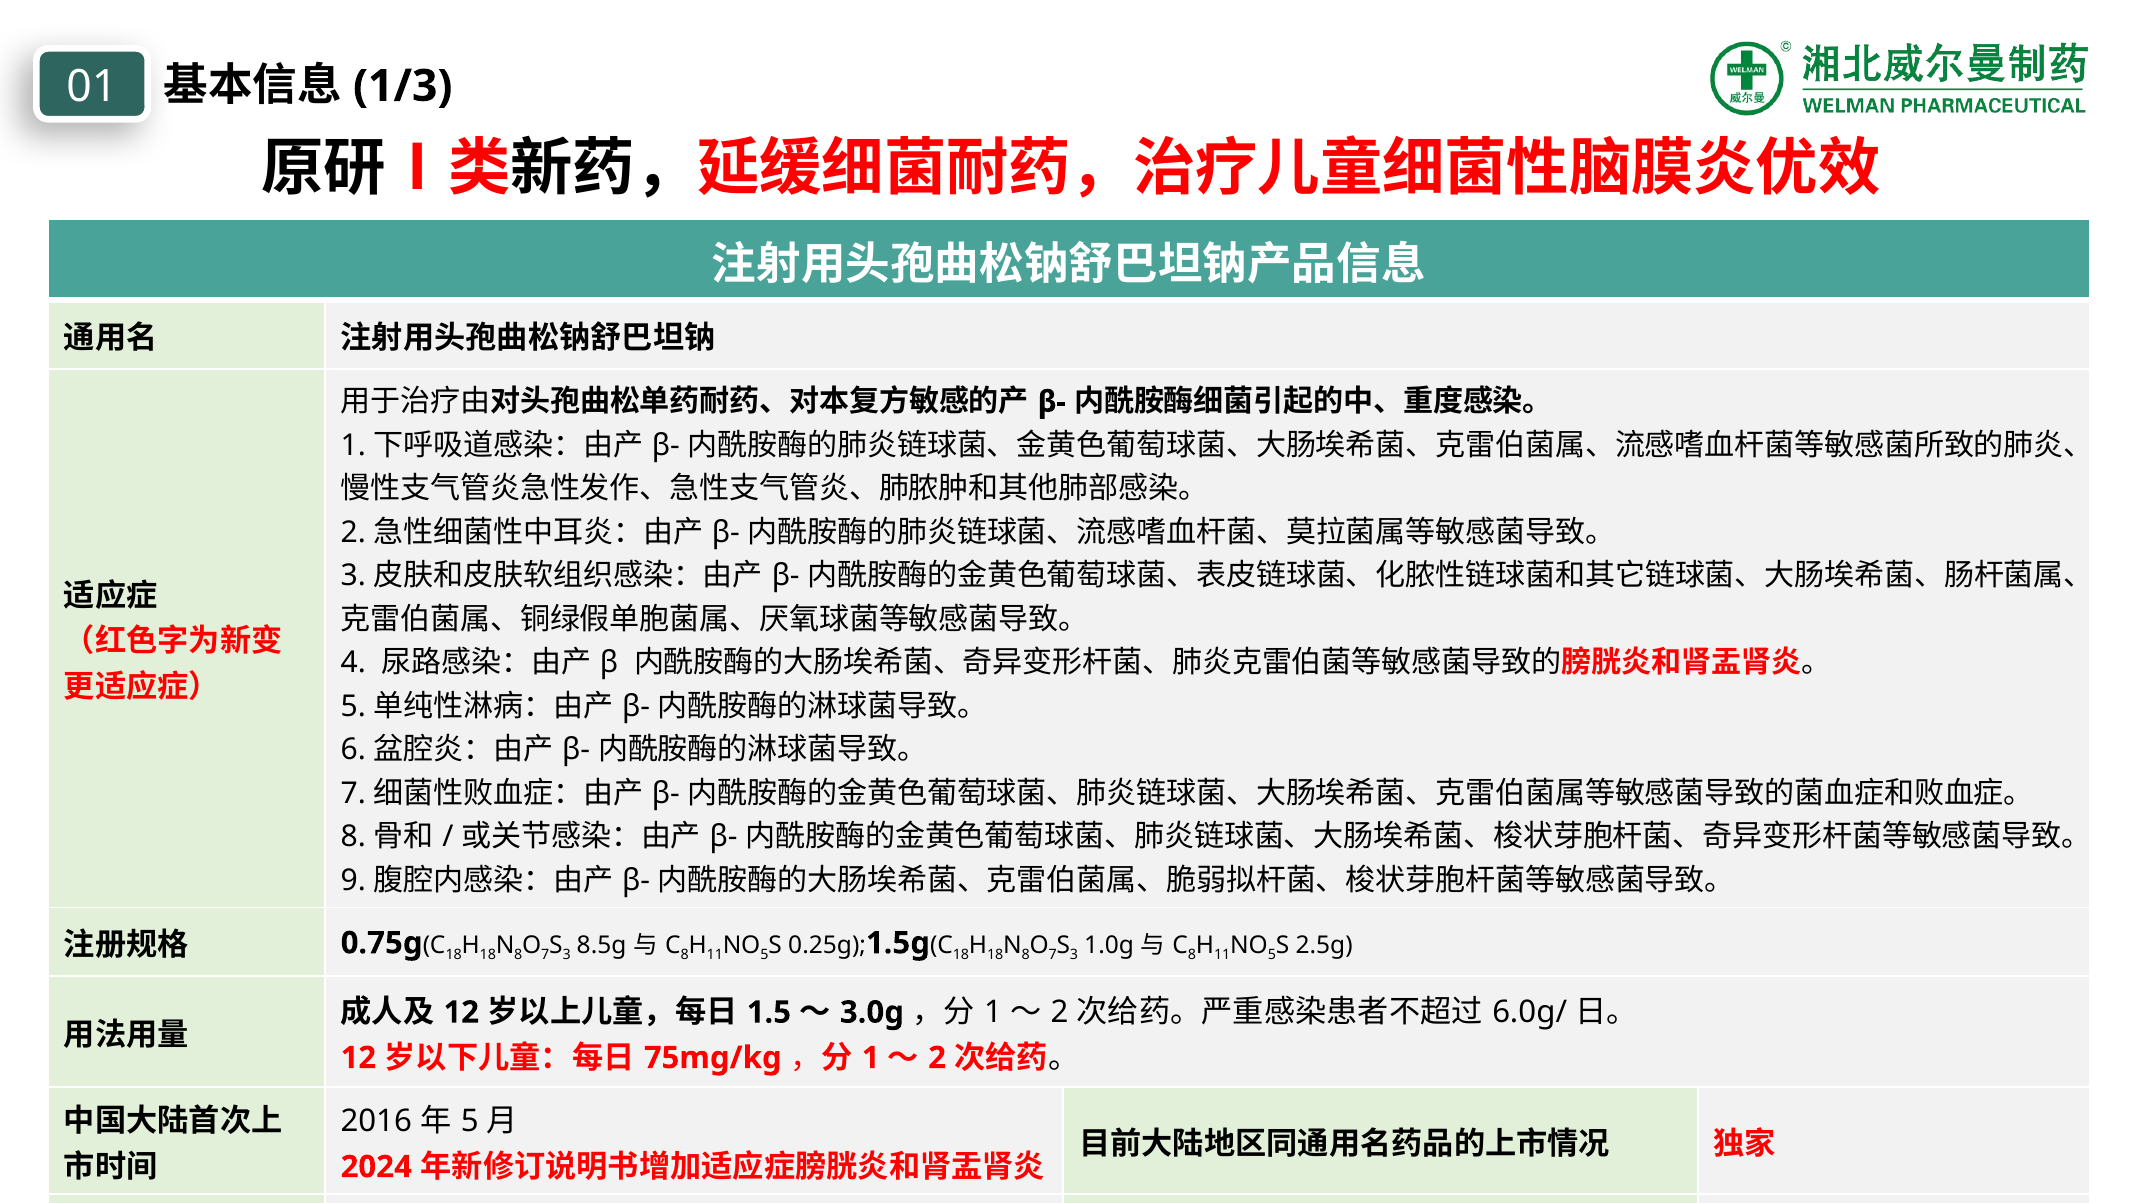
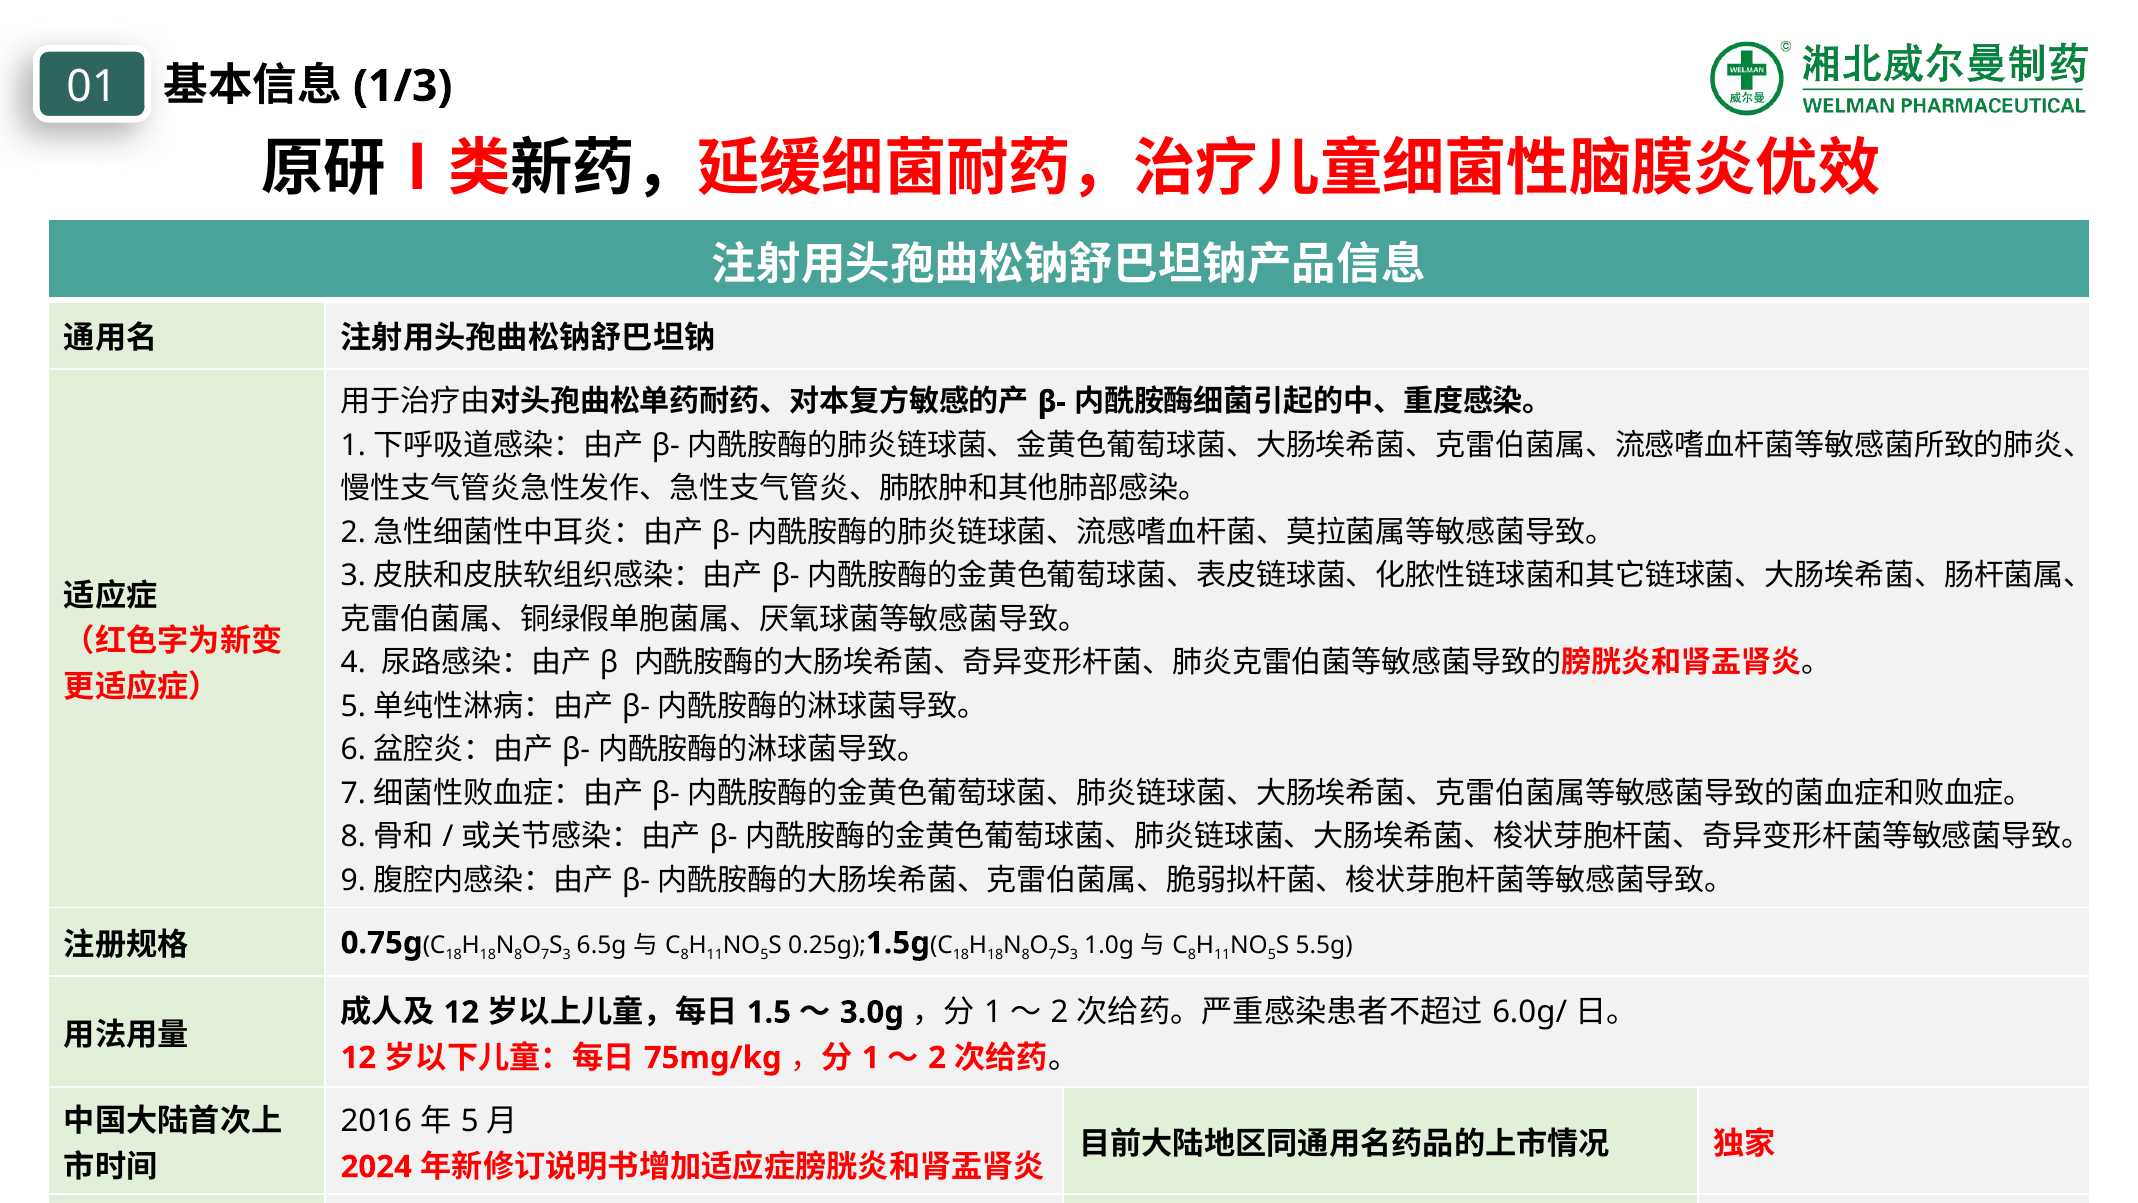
8.5g: 8.5g -> 6.5g
2.5g: 2.5g -> 5.5g
